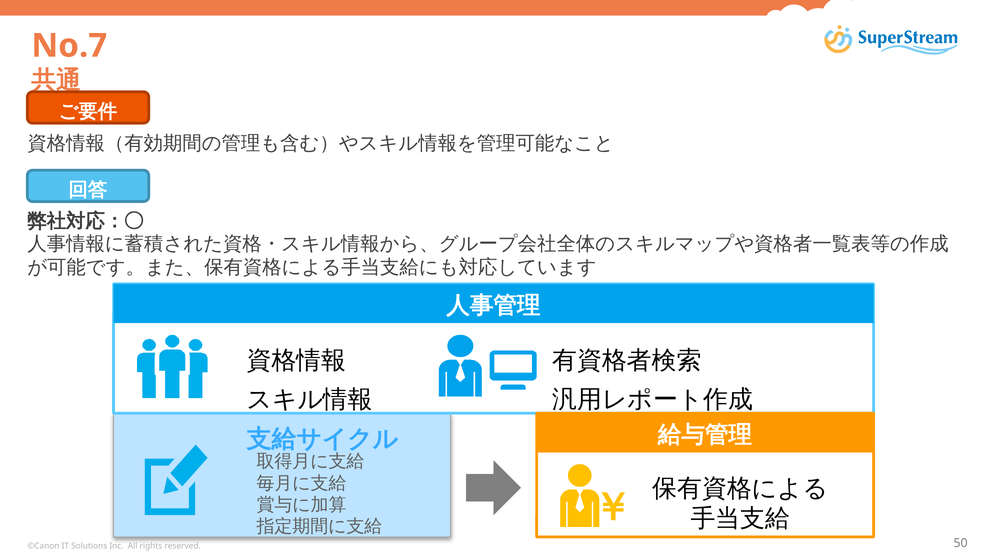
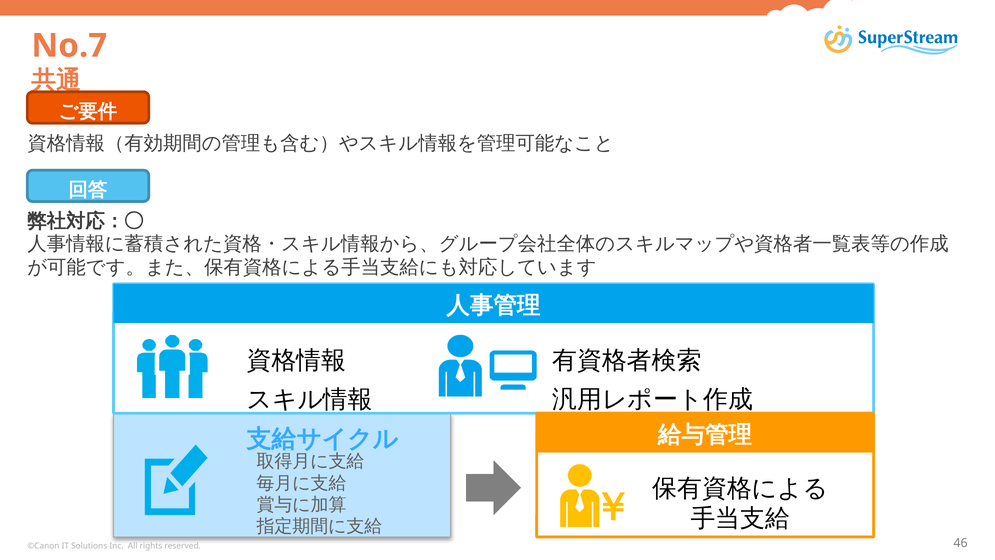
50: 50 -> 46
